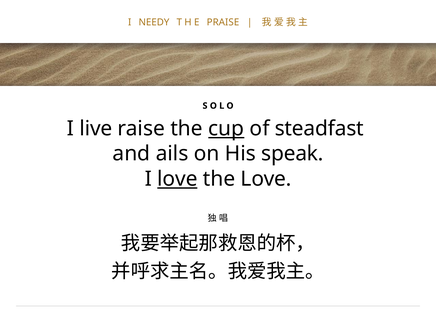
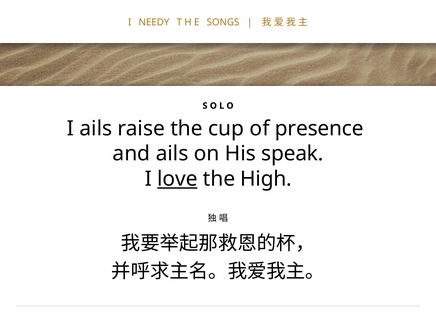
PRAISE: PRAISE -> SONGS
I live: live -> ails
cup underline: present -> none
steadfast: steadfast -> presence
the Love: Love -> High
